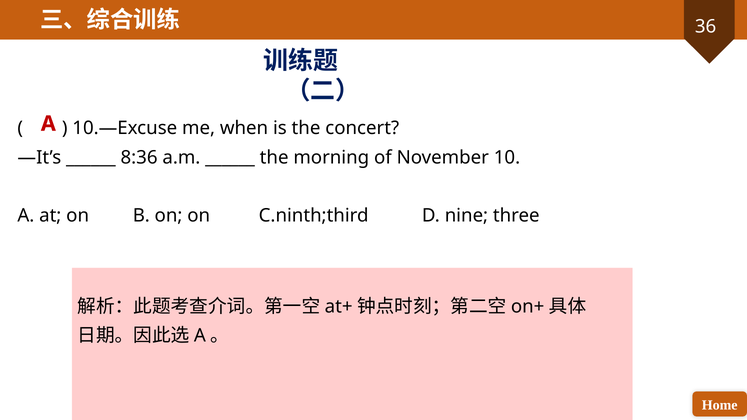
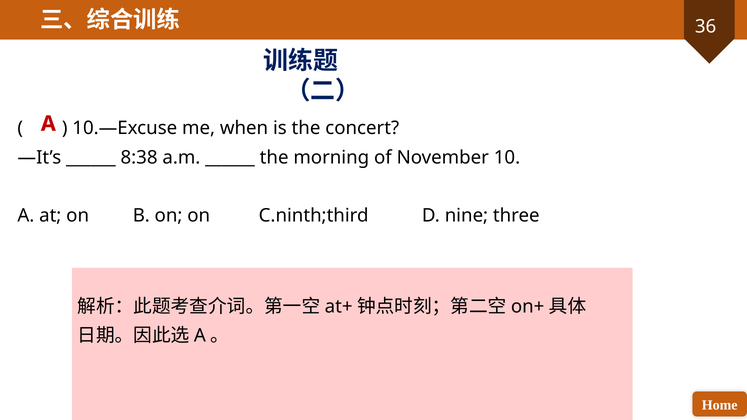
8:36: 8:36 -> 8:38
